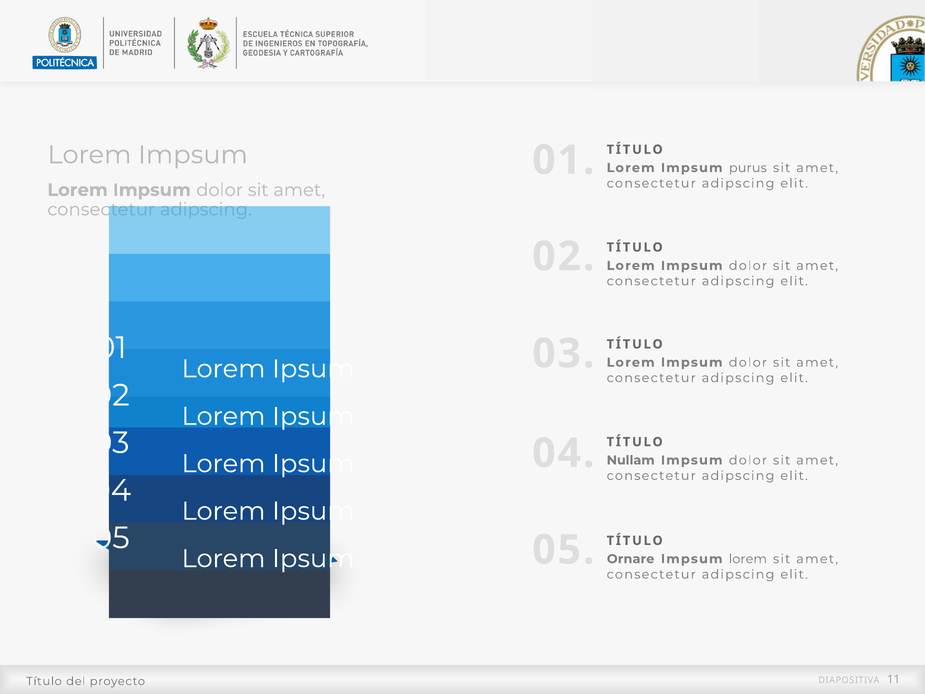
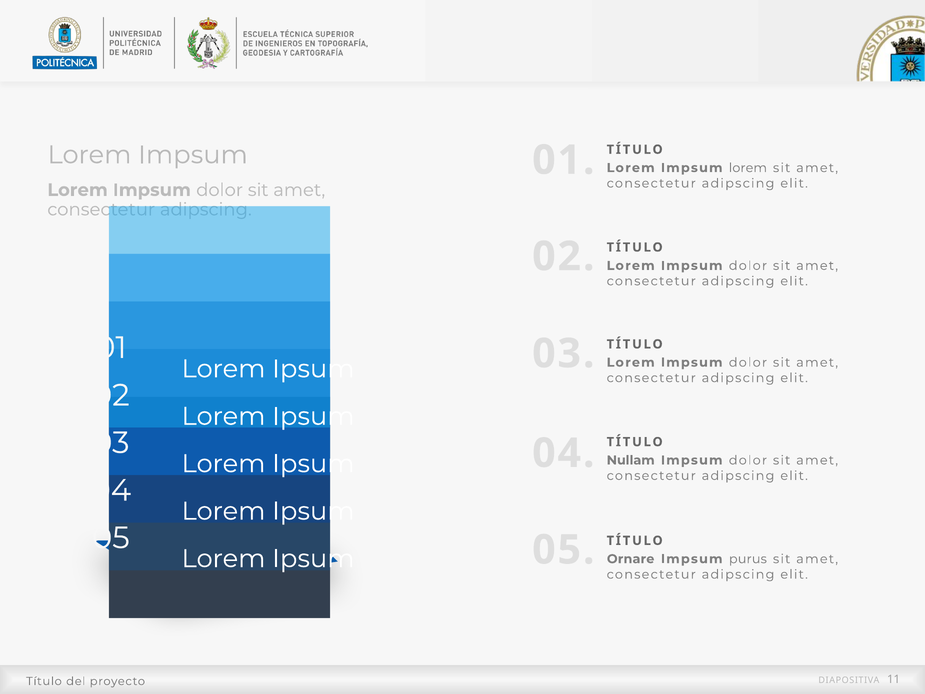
purus at (748, 168): purus -> lorem
lorem at (748, 559): lorem -> purus
